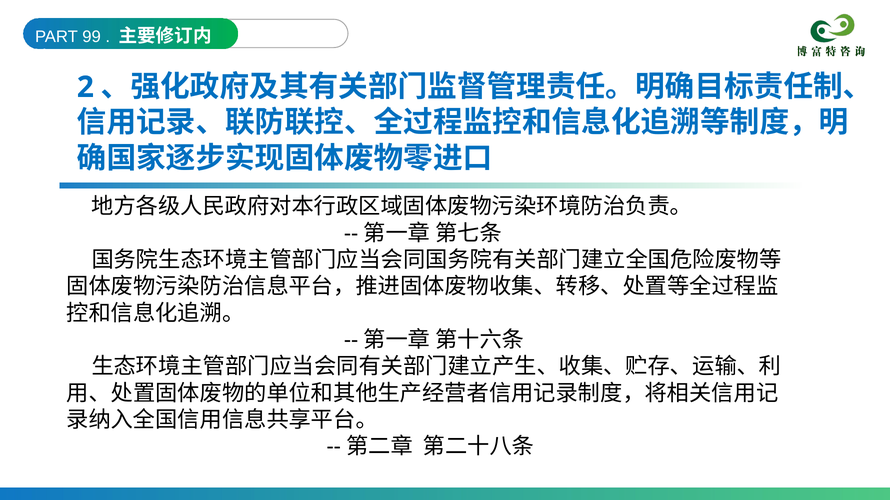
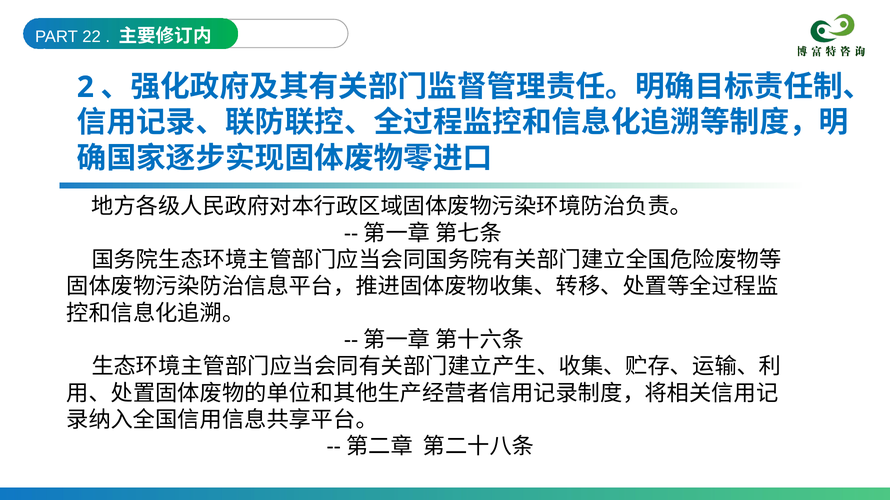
99: 99 -> 22
